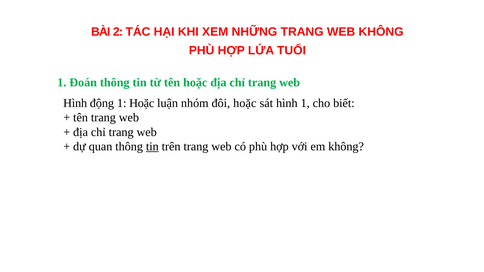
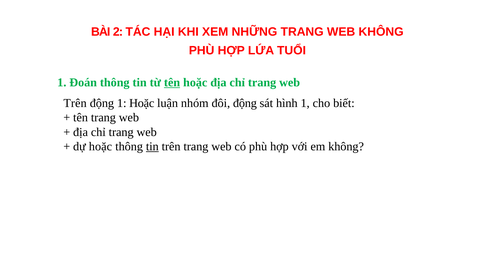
tên at (172, 82) underline: none -> present
Hình at (75, 103): Hình -> Trên
đôi hoặc: hoặc -> động
dự quan: quan -> hoặc
